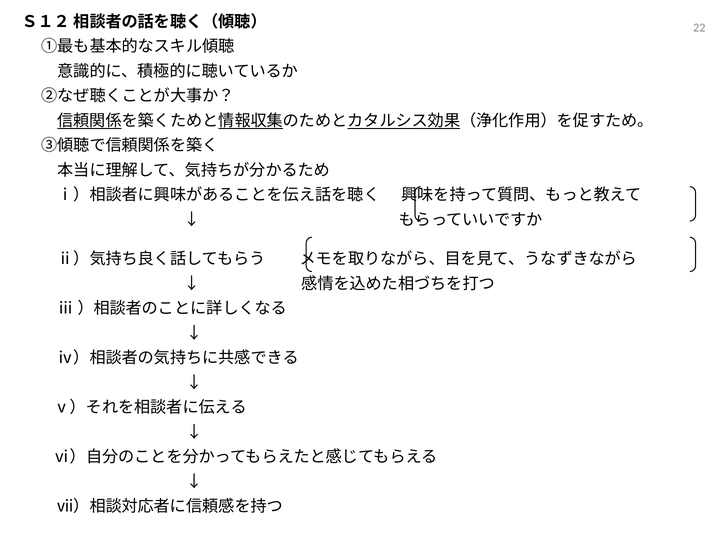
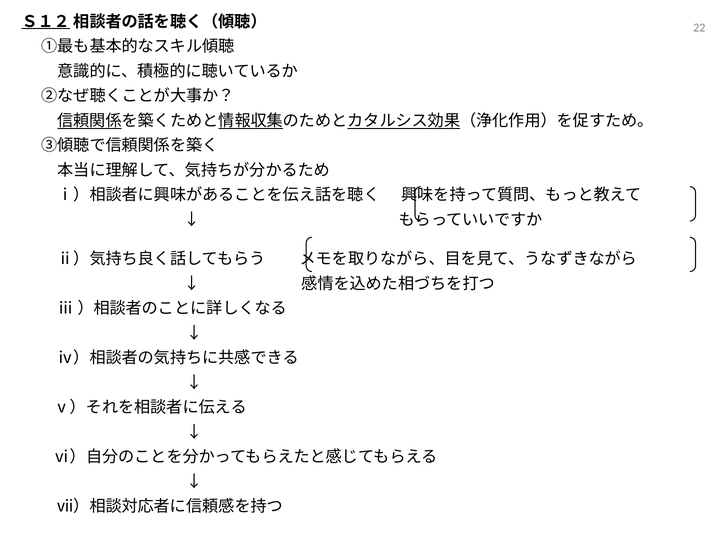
Ｓ１２ underline: none -> present
